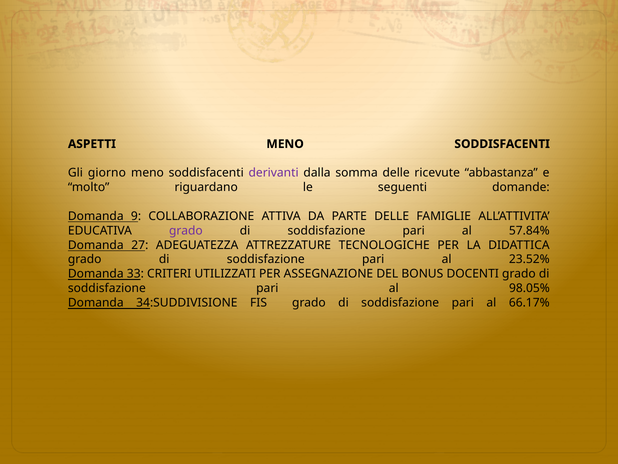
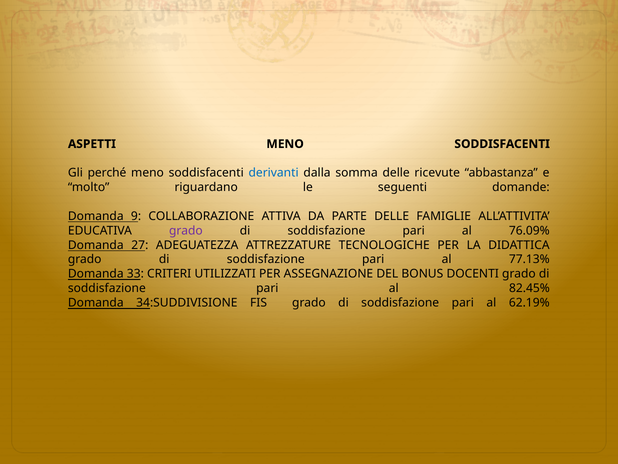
giorno: giorno -> perché
derivanti colour: purple -> blue
57.84%: 57.84% -> 76.09%
23.52%: 23.52% -> 77.13%
98.05%: 98.05% -> 82.45%
66.17%: 66.17% -> 62.19%
